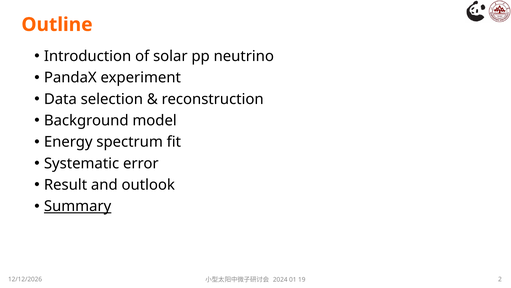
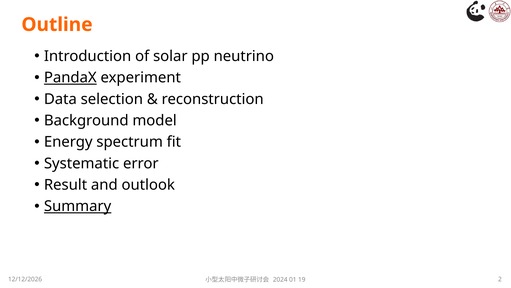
PandaX underline: none -> present
